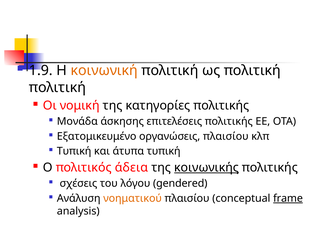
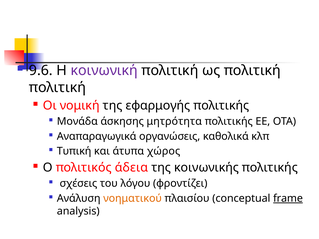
1.9: 1.9 -> 9.6
κοινωνική colour: orange -> purple
κατηγορίες: κατηγορίες -> εφαρμογής
επιτελέσεις: επιτελέσεις -> μητρότητα
Εξατομικευμένο: Εξατομικευμένο -> Αναπαραγωγικά
οργανώσεις πλαισίου: πλαισίου -> καθολικά
άτυπα τυπική: τυπική -> χώρος
κοινωνικής underline: present -> none
gendered: gendered -> φροντίζει
